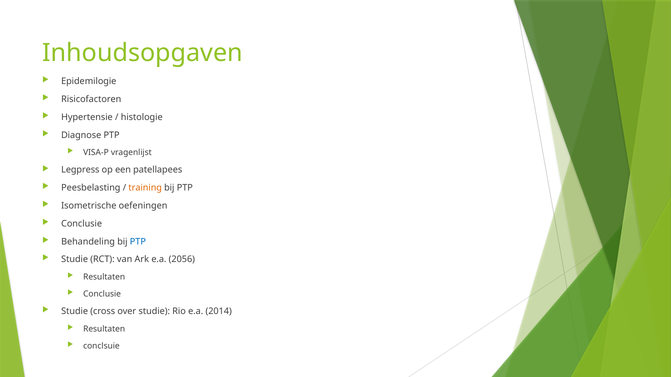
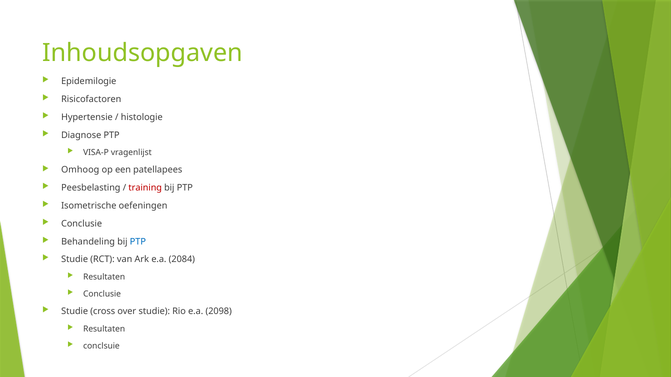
Legpress: Legpress -> Omhoog
training colour: orange -> red
2056: 2056 -> 2084
2014: 2014 -> 2098
